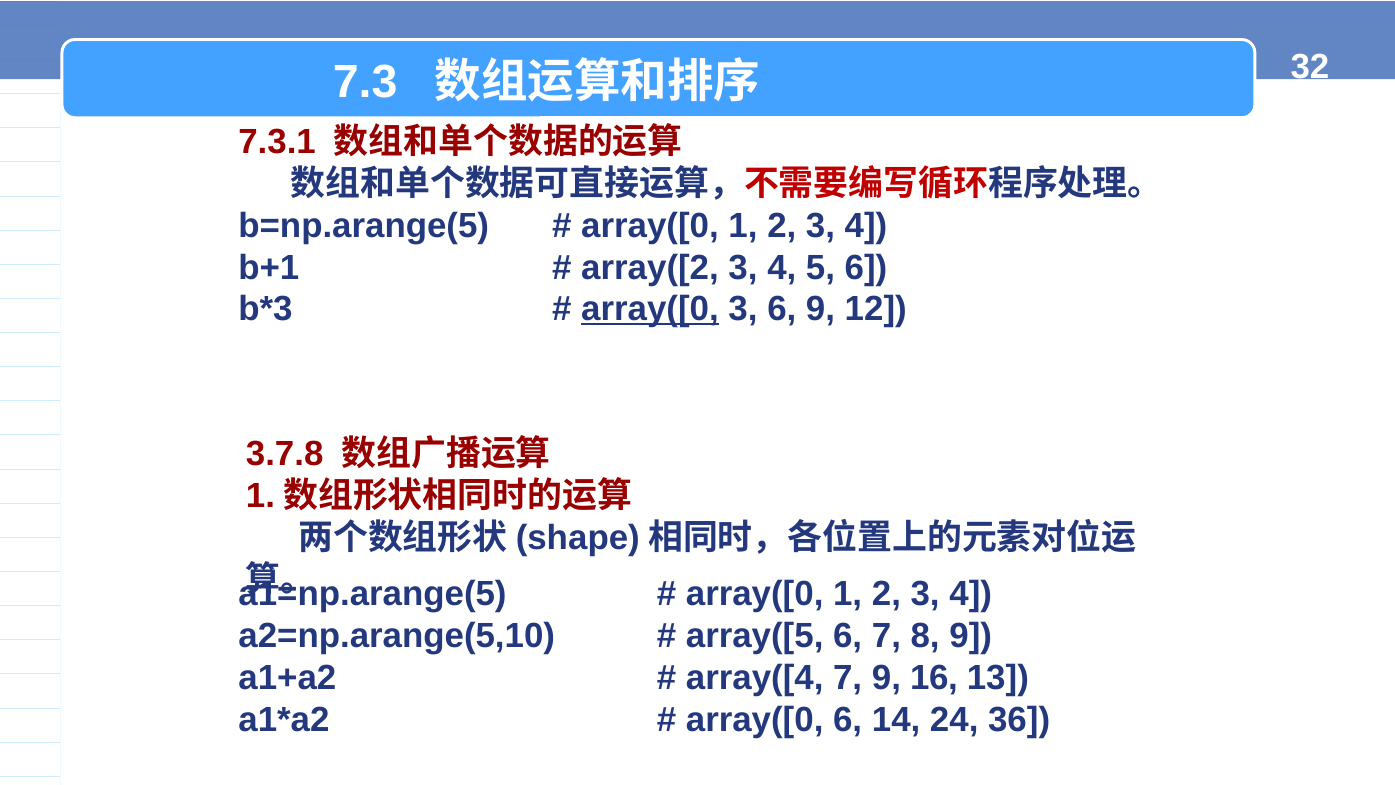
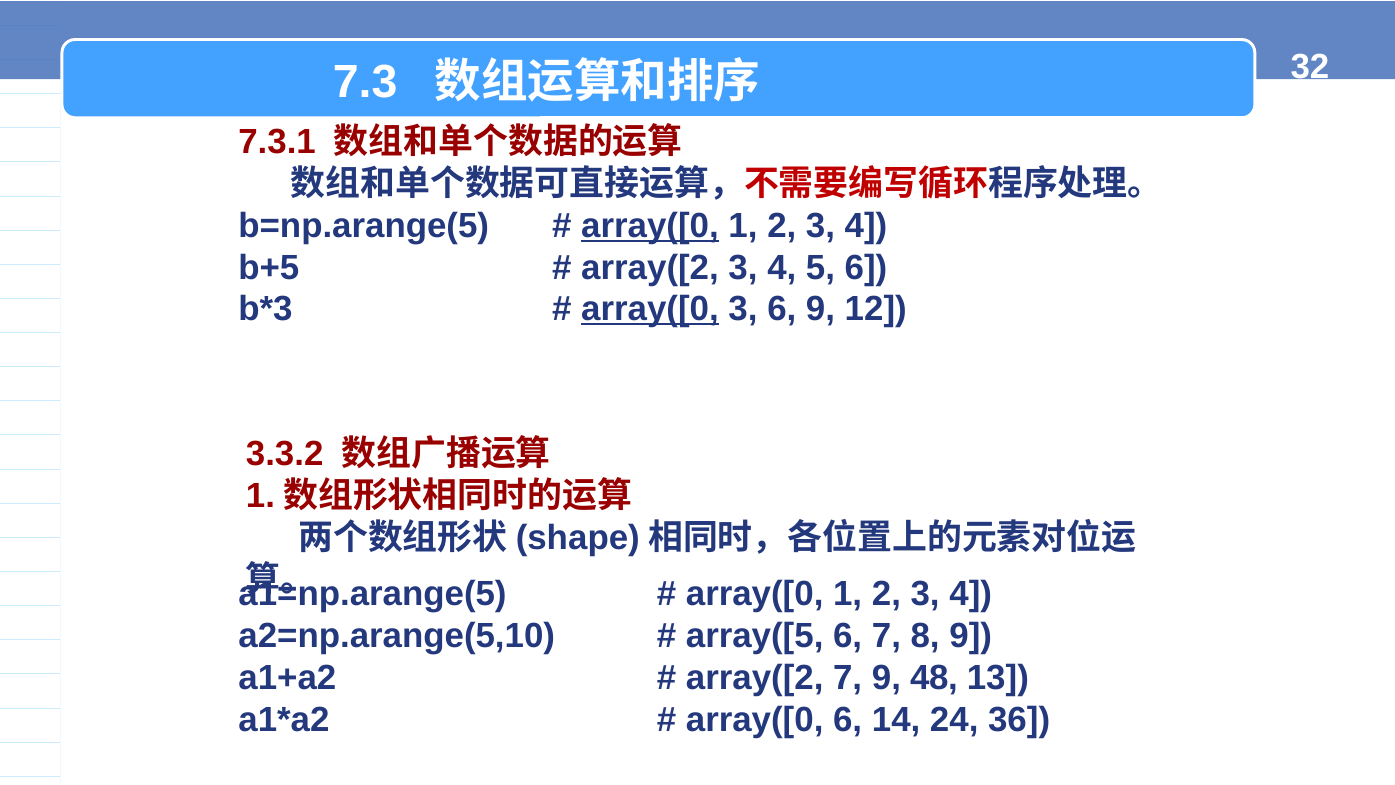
array([0 at (650, 226) underline: none -> present
b+1: b+1 -> b+5
3.7.8: 3.7.8 -> 3.3.2
array([4 at (755, 678): array([4 -> array([2
16: 16 -> 48
